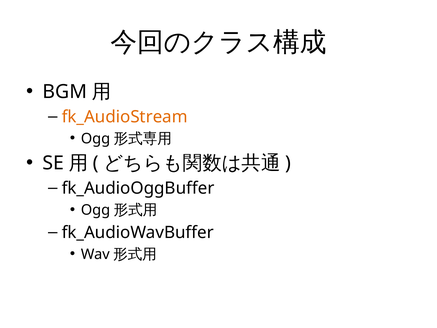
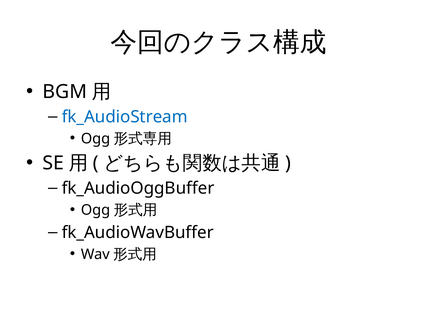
fk_AudioStream colour: orange -> blue
